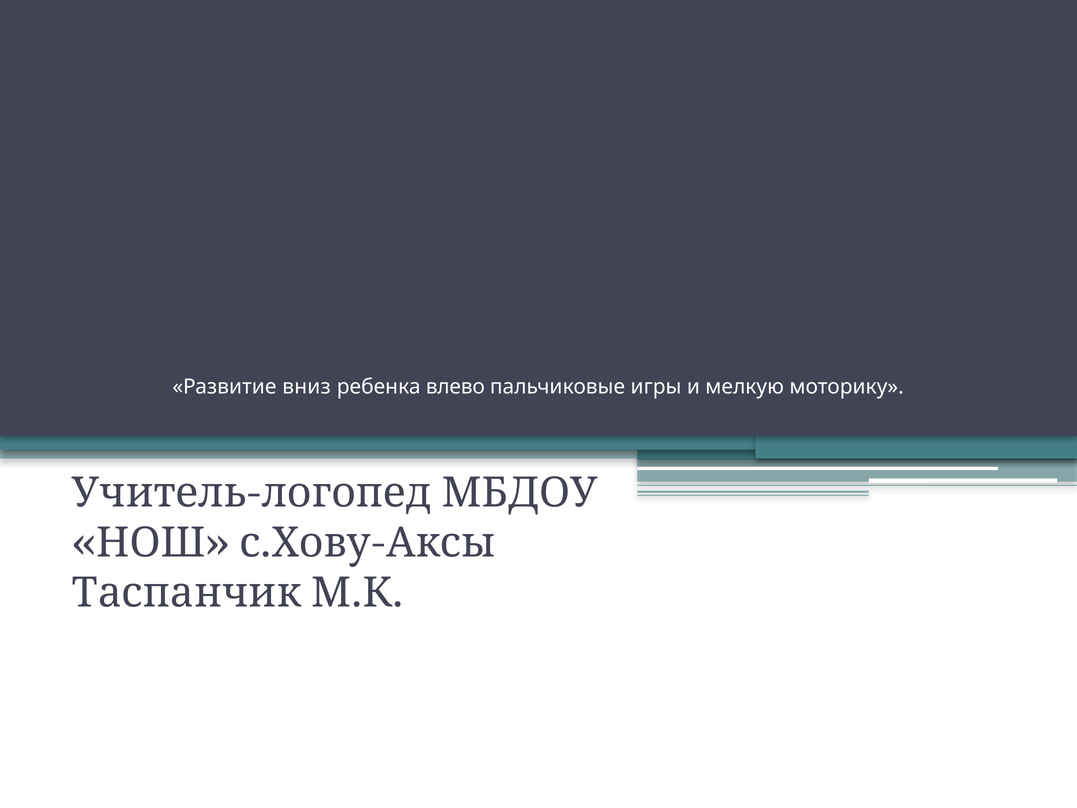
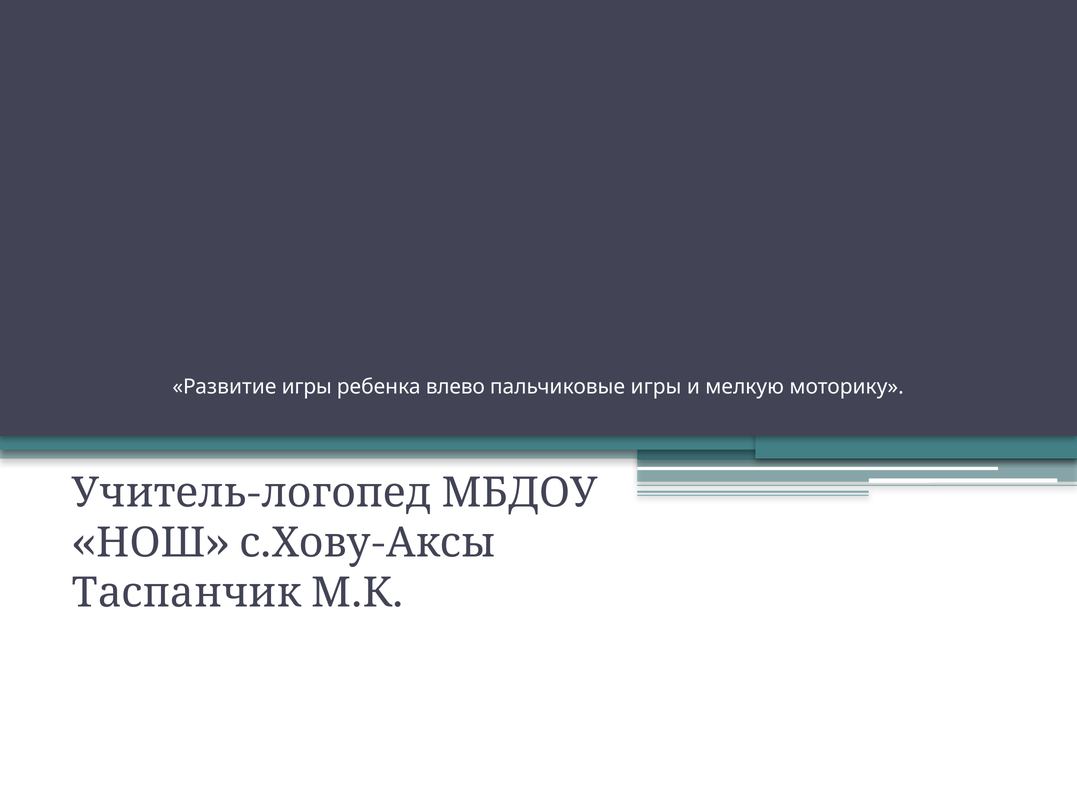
Развитие вниз: вниз -> игры
